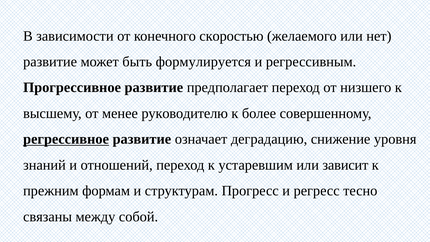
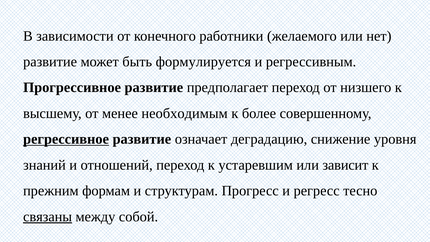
скоростью: скоростью -> работники
руководителю: руководителю -> необходимым
связаны underline: none -> present
